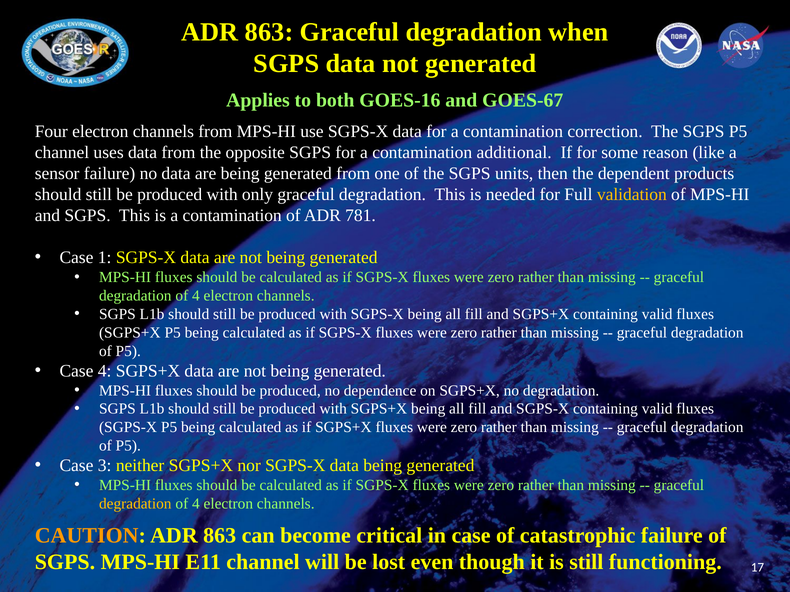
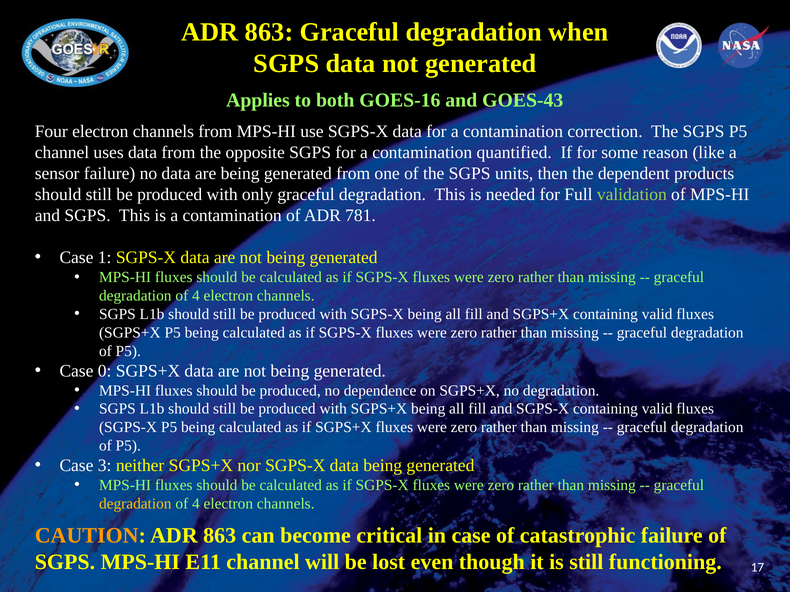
GOES-67: GOES-67 -> GOES-43
additional: additional -> quantified
validation colour: yellow -> light green
Case 4: 4 -> 0
